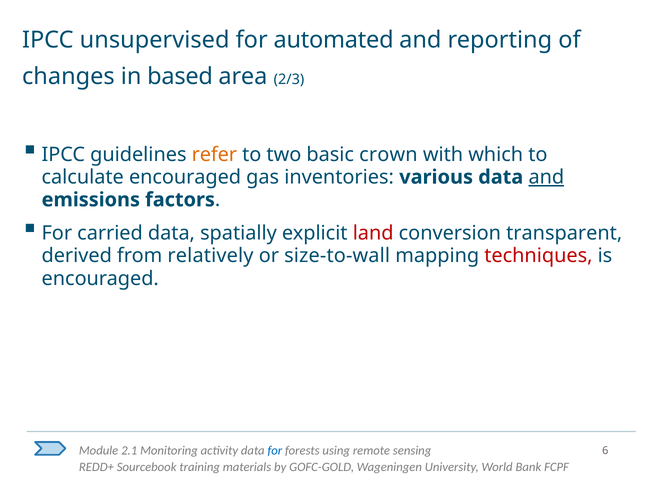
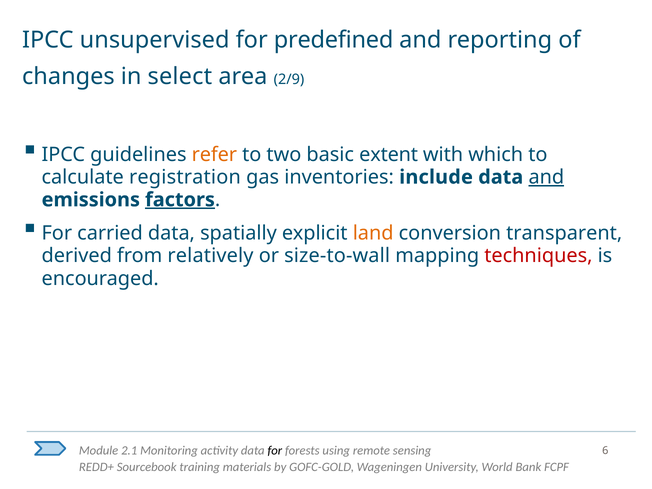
automated: automated -> predefined
based: based -> select
2/3: 2/3 -> 2/9
crown: crown -> extent
calculate encouraged: encouraged -> registration
various: various -> include
factors underline: none -> present
land colour: red -> orange
for at (275, 451) colour: blue -> black
